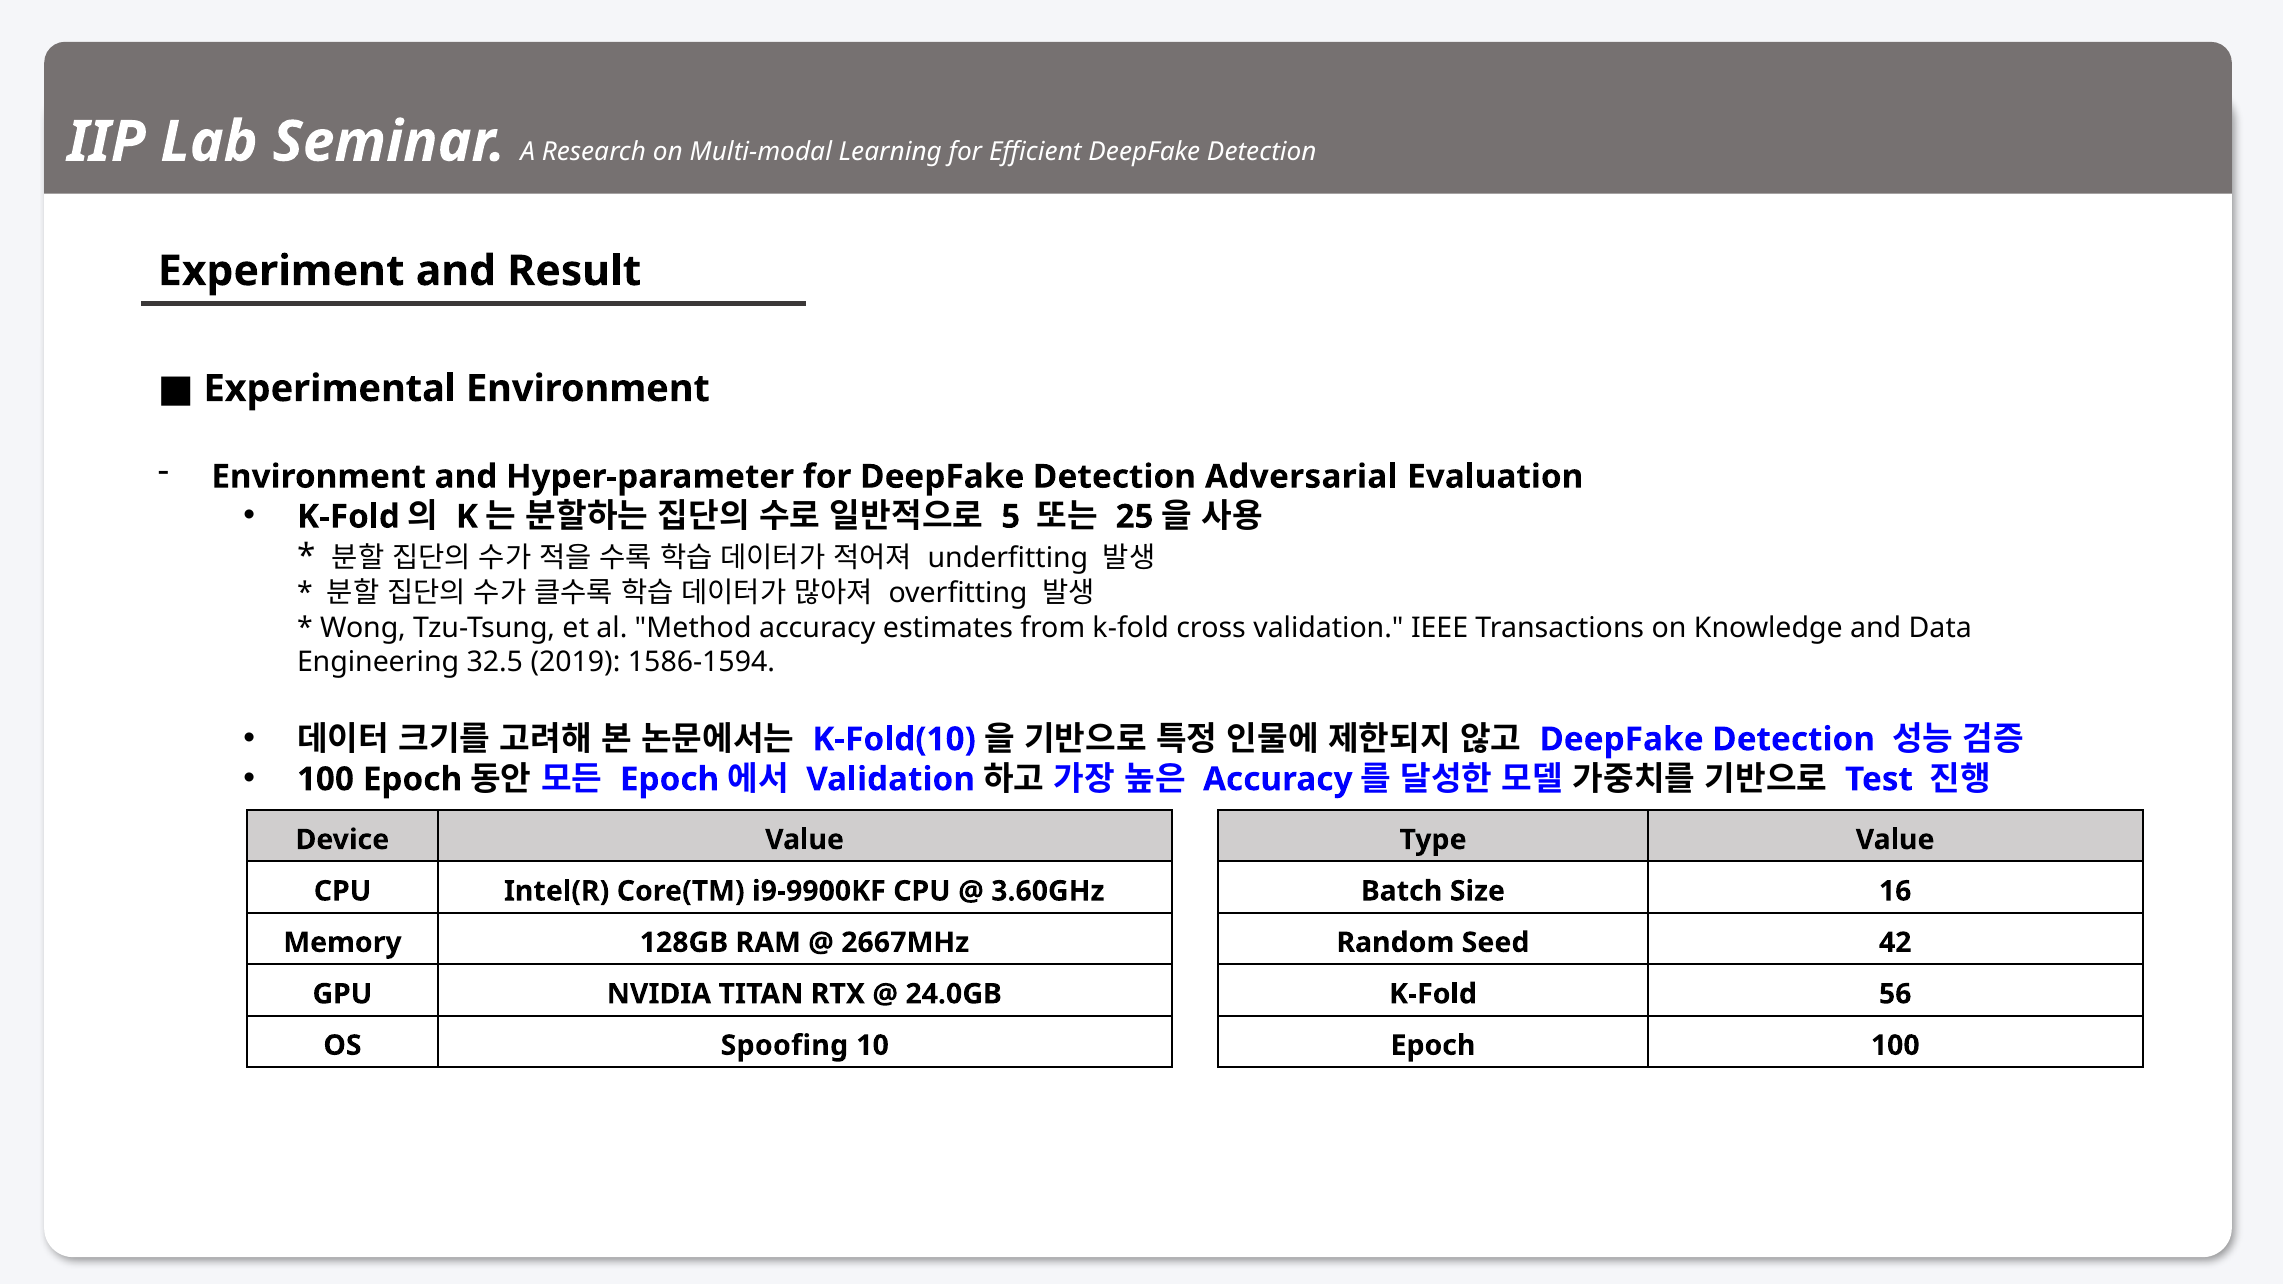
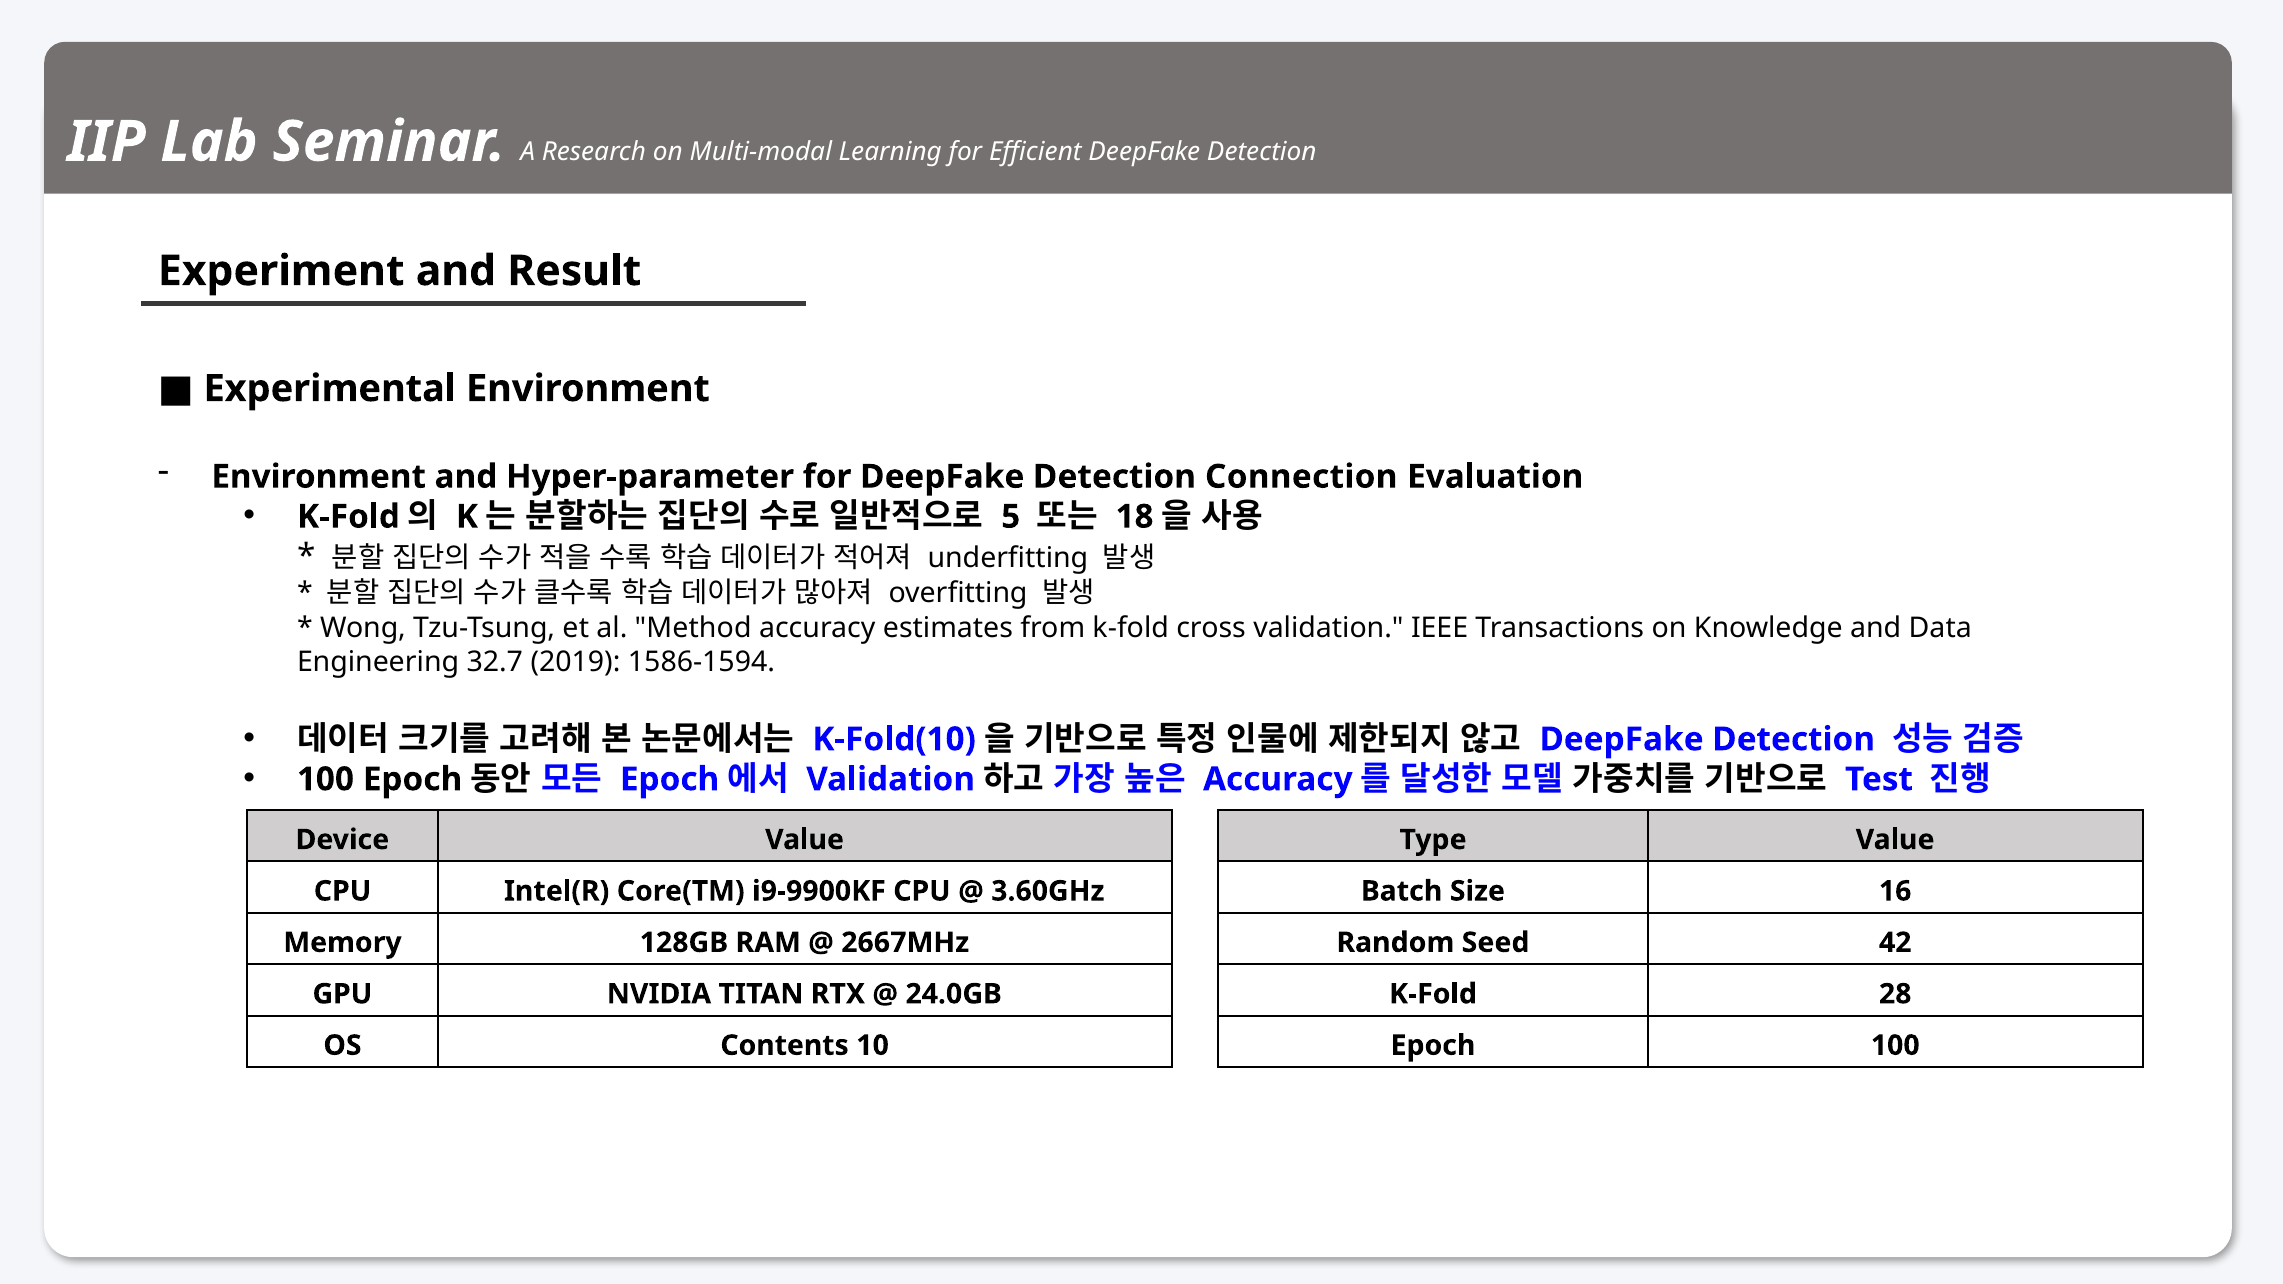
Adversarial: Adversarial -> Connection
25: 25 -> 18
32.5: 32.5 -> 32.7
56: 56 -> 28
Spoofing: Spoofing -> Contents
